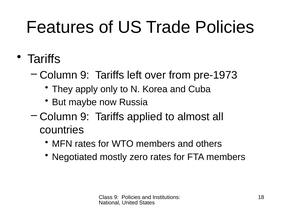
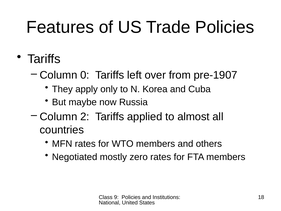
9 at (85, 75): 9 -> 0
pre-1973: pre-1973 -> pre-1907
9 at (85, 117): 9 -> 2
